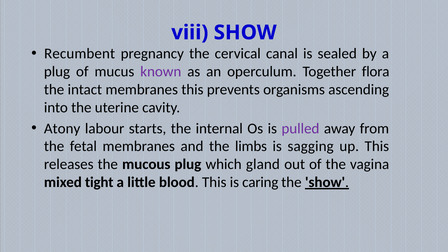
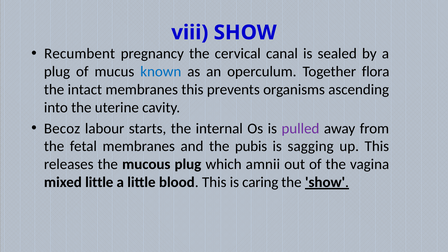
known colour: purple -> blue
Atony: Atony -> Becoz
limbs: limbs -> pubis
gland: gland -> amnii
mixed tight: tight -> little
